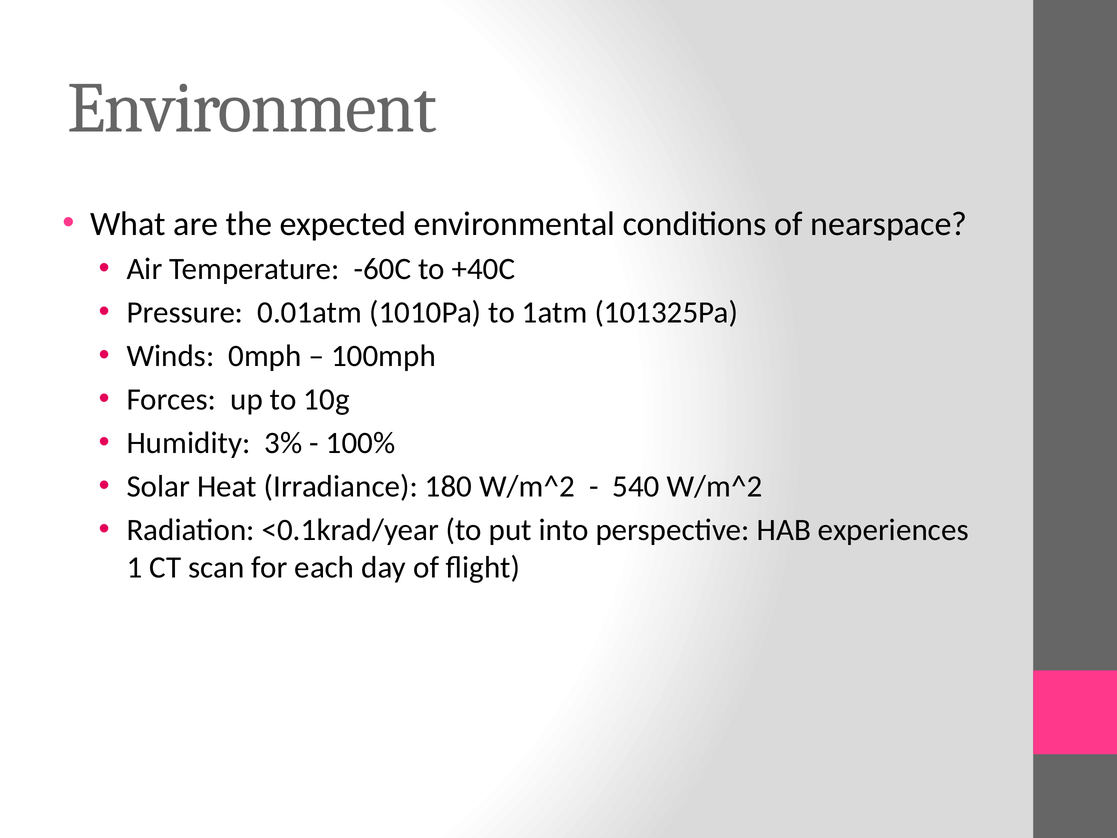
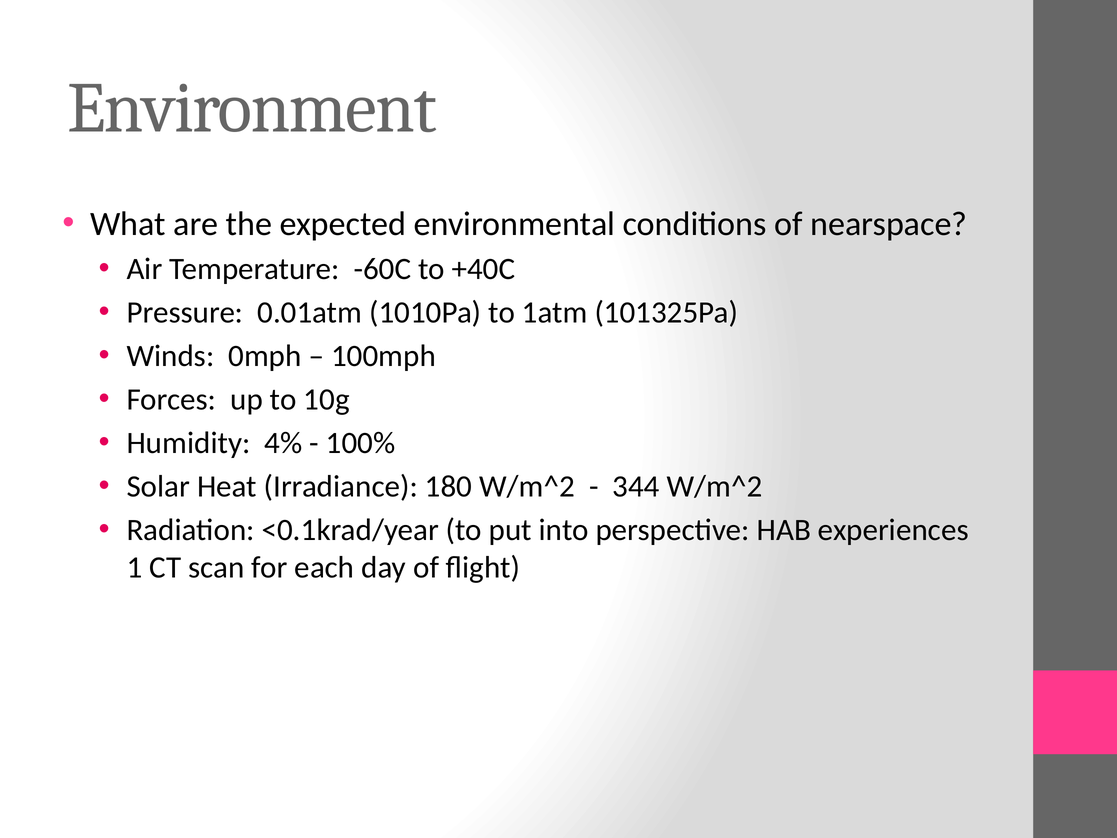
3%: 3% -> 4%
540: 540 -> 344
